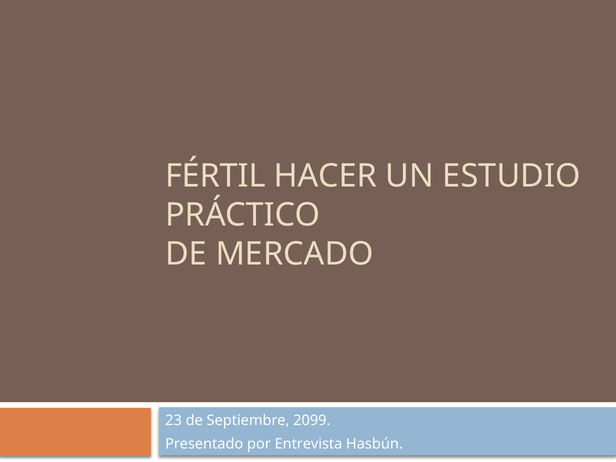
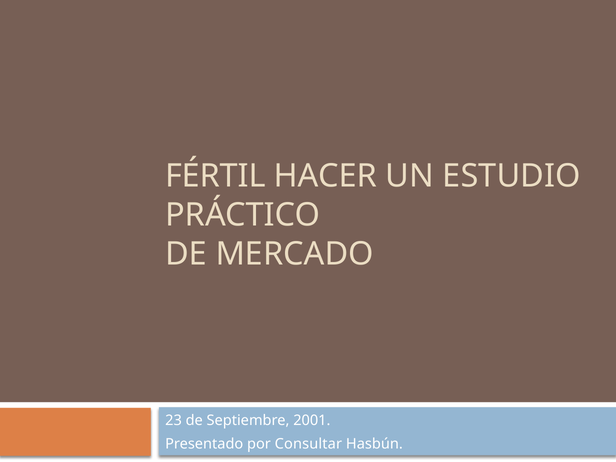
2099: 2099 -> 2001
Entrevista: Entrevista -> Consultar
